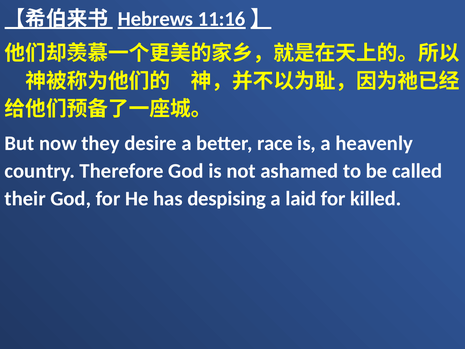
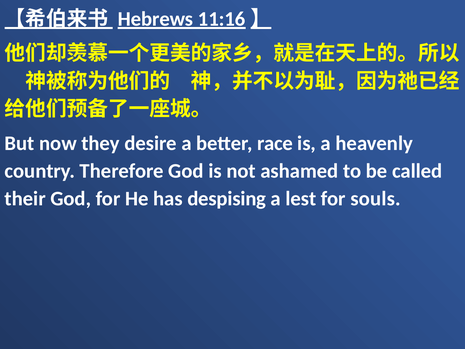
laid: laid -> lest
killed: killed -> souls
